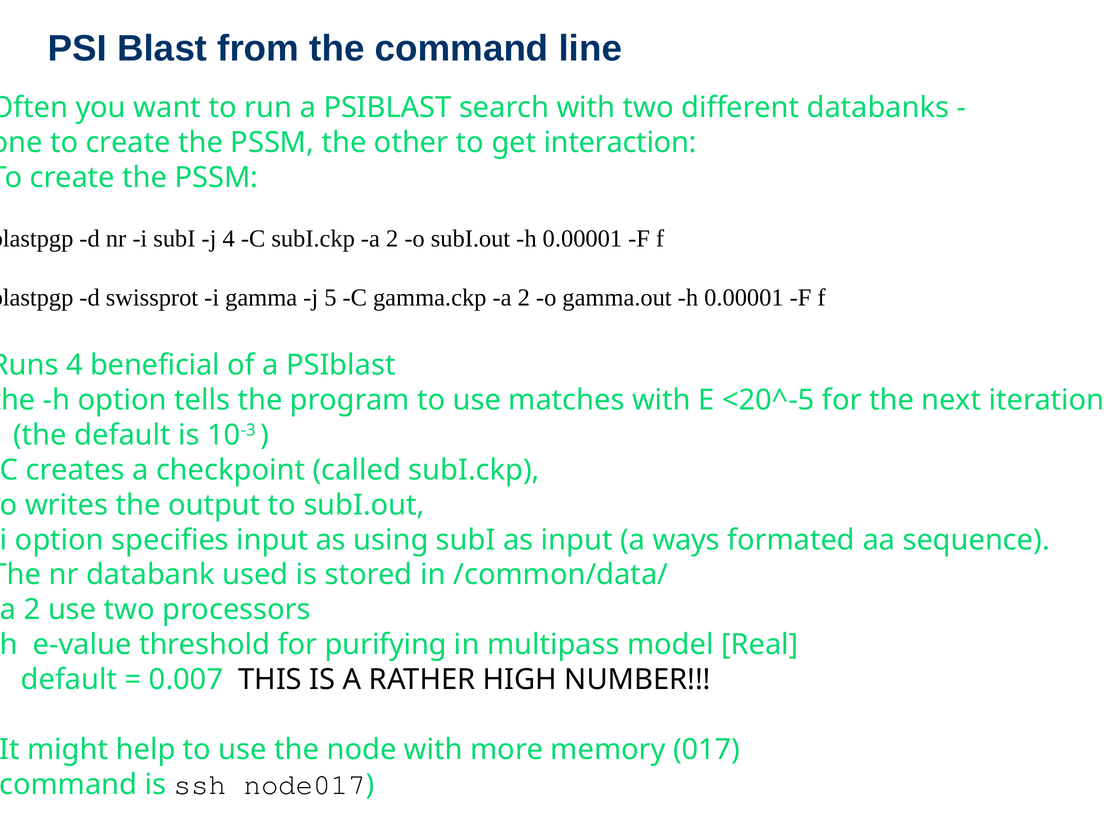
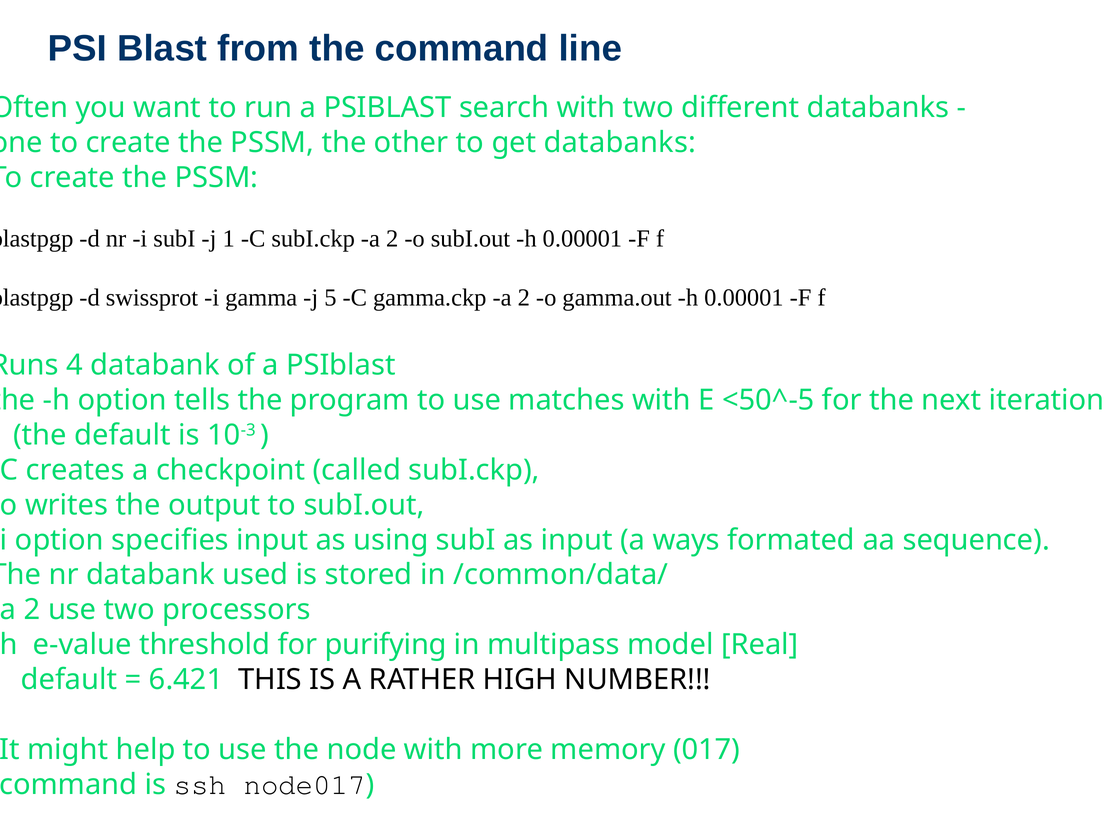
get interaction: interaction -> databanks
j 4: 4 -> 1
4 beneficial: beneficial -> databank
<20^-5: <20^-5 -> <50^-5
0.007: 0.007 -> 6.421
